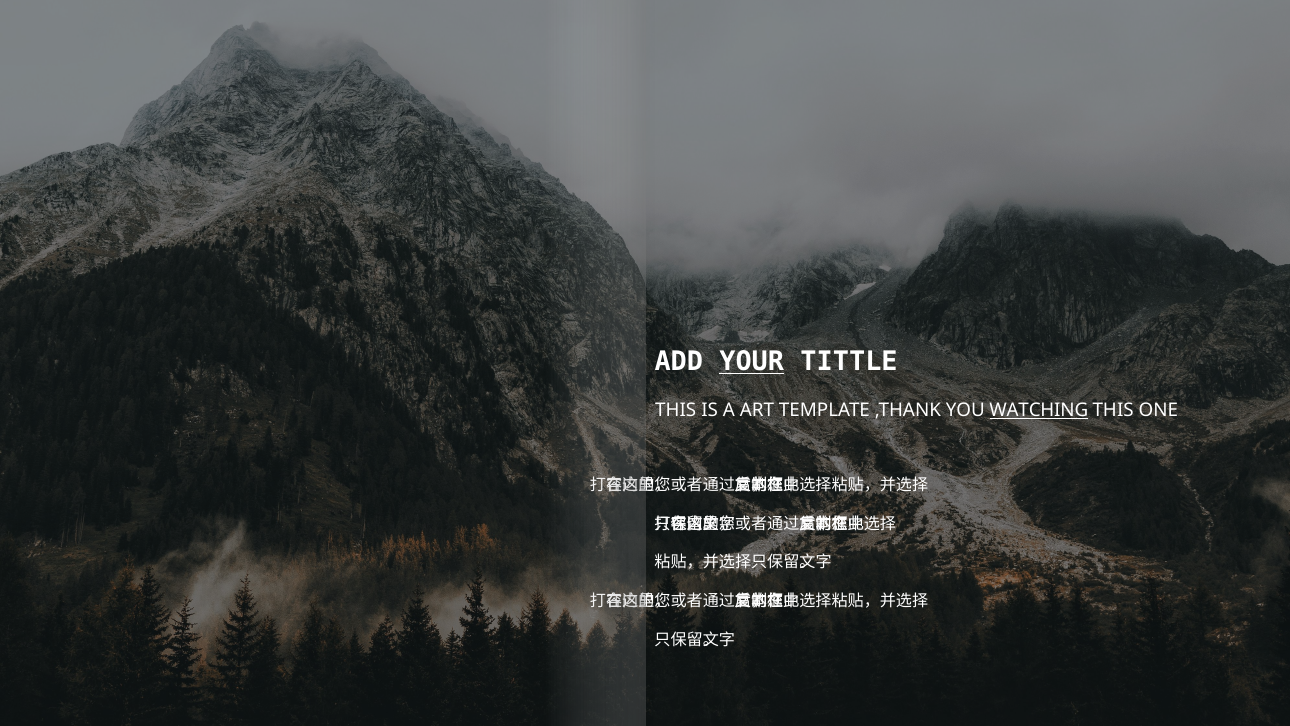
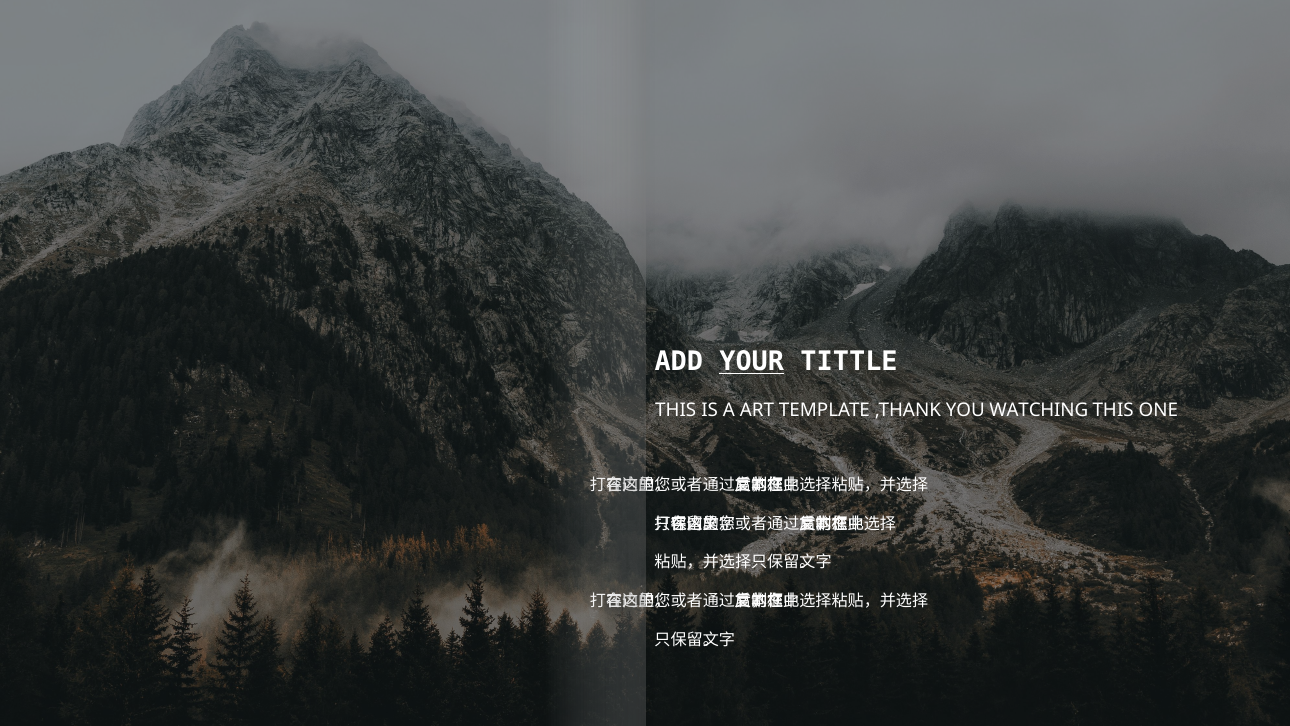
WATCHING underline: present -> none
